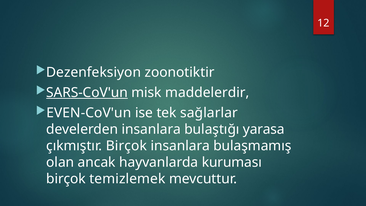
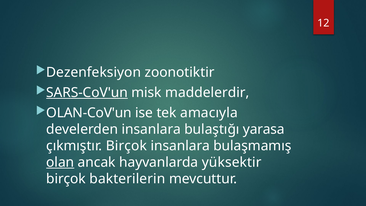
EVEN-CoV'un: EVEN-CoV'un -> OLAN-CoV'un
sağlarlar: sağlarlar -> amacıyla
olan underline: none -> present
kuruması: kuruması -> yüksektir
temizlemek: temizlemek -> bakterilerin
